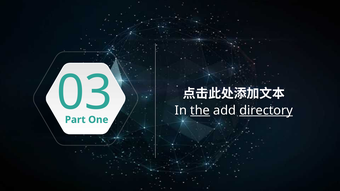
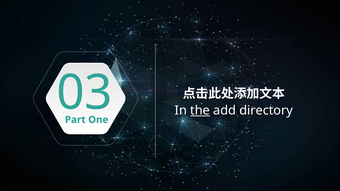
directory underline: present -> none
